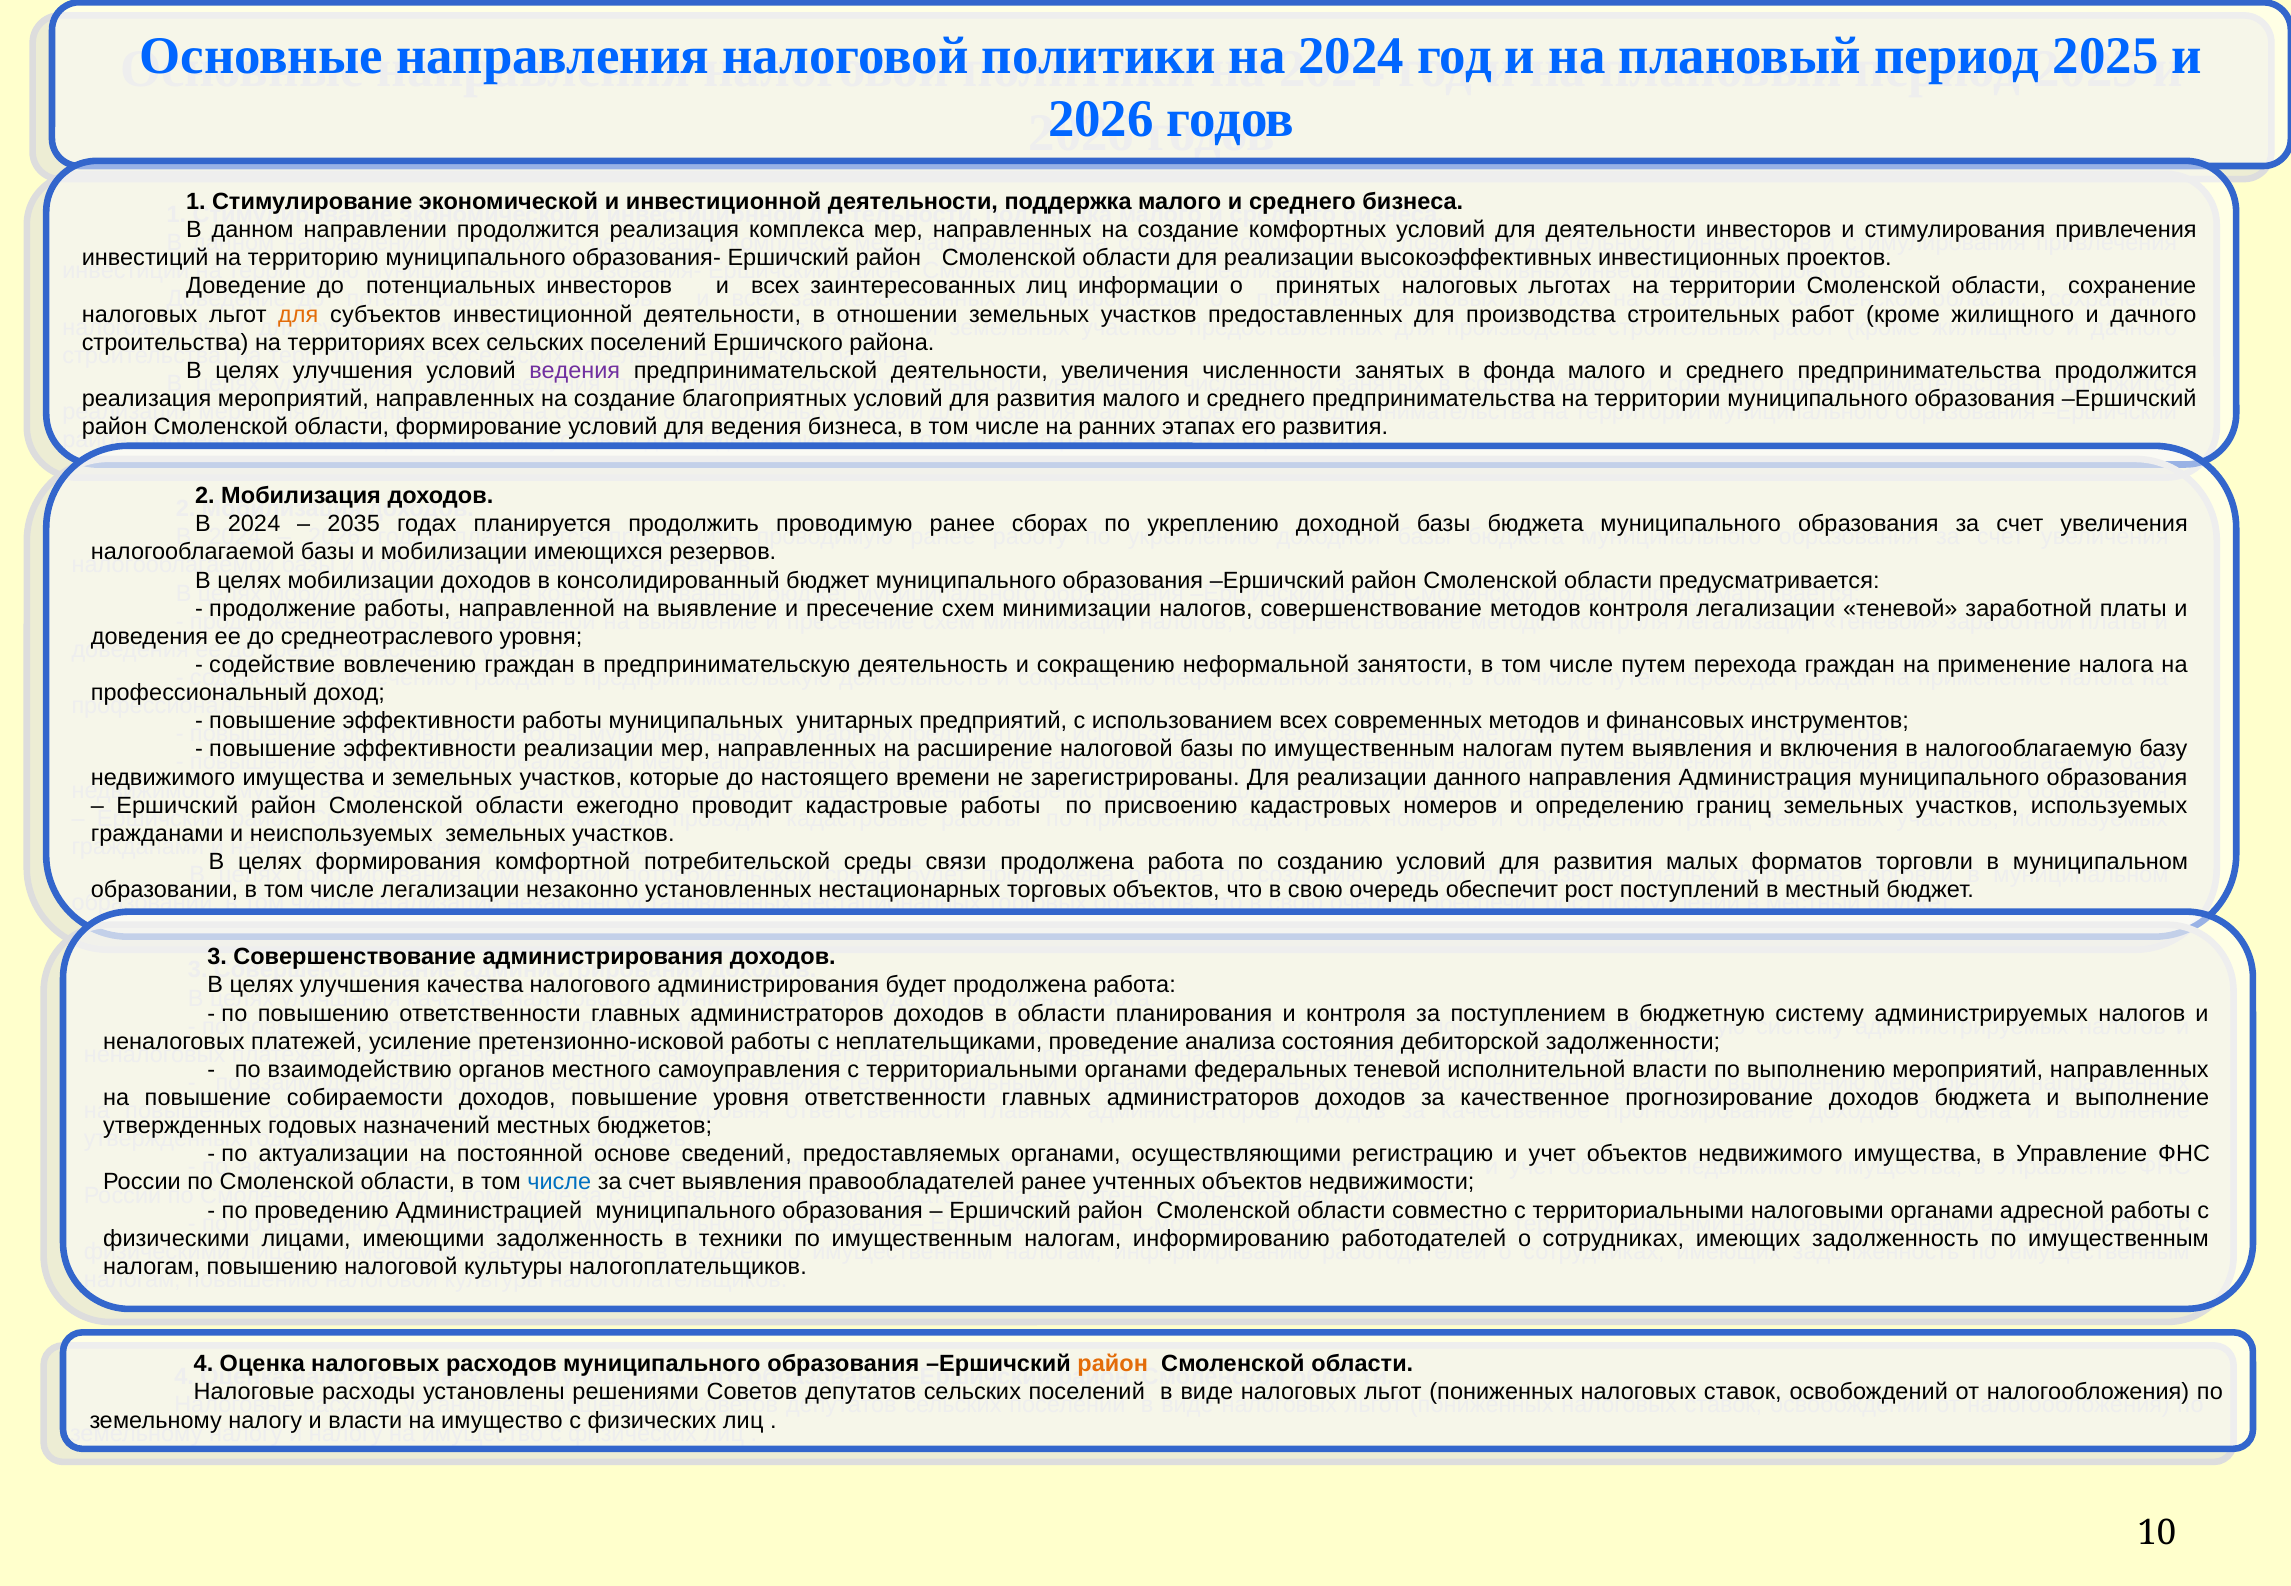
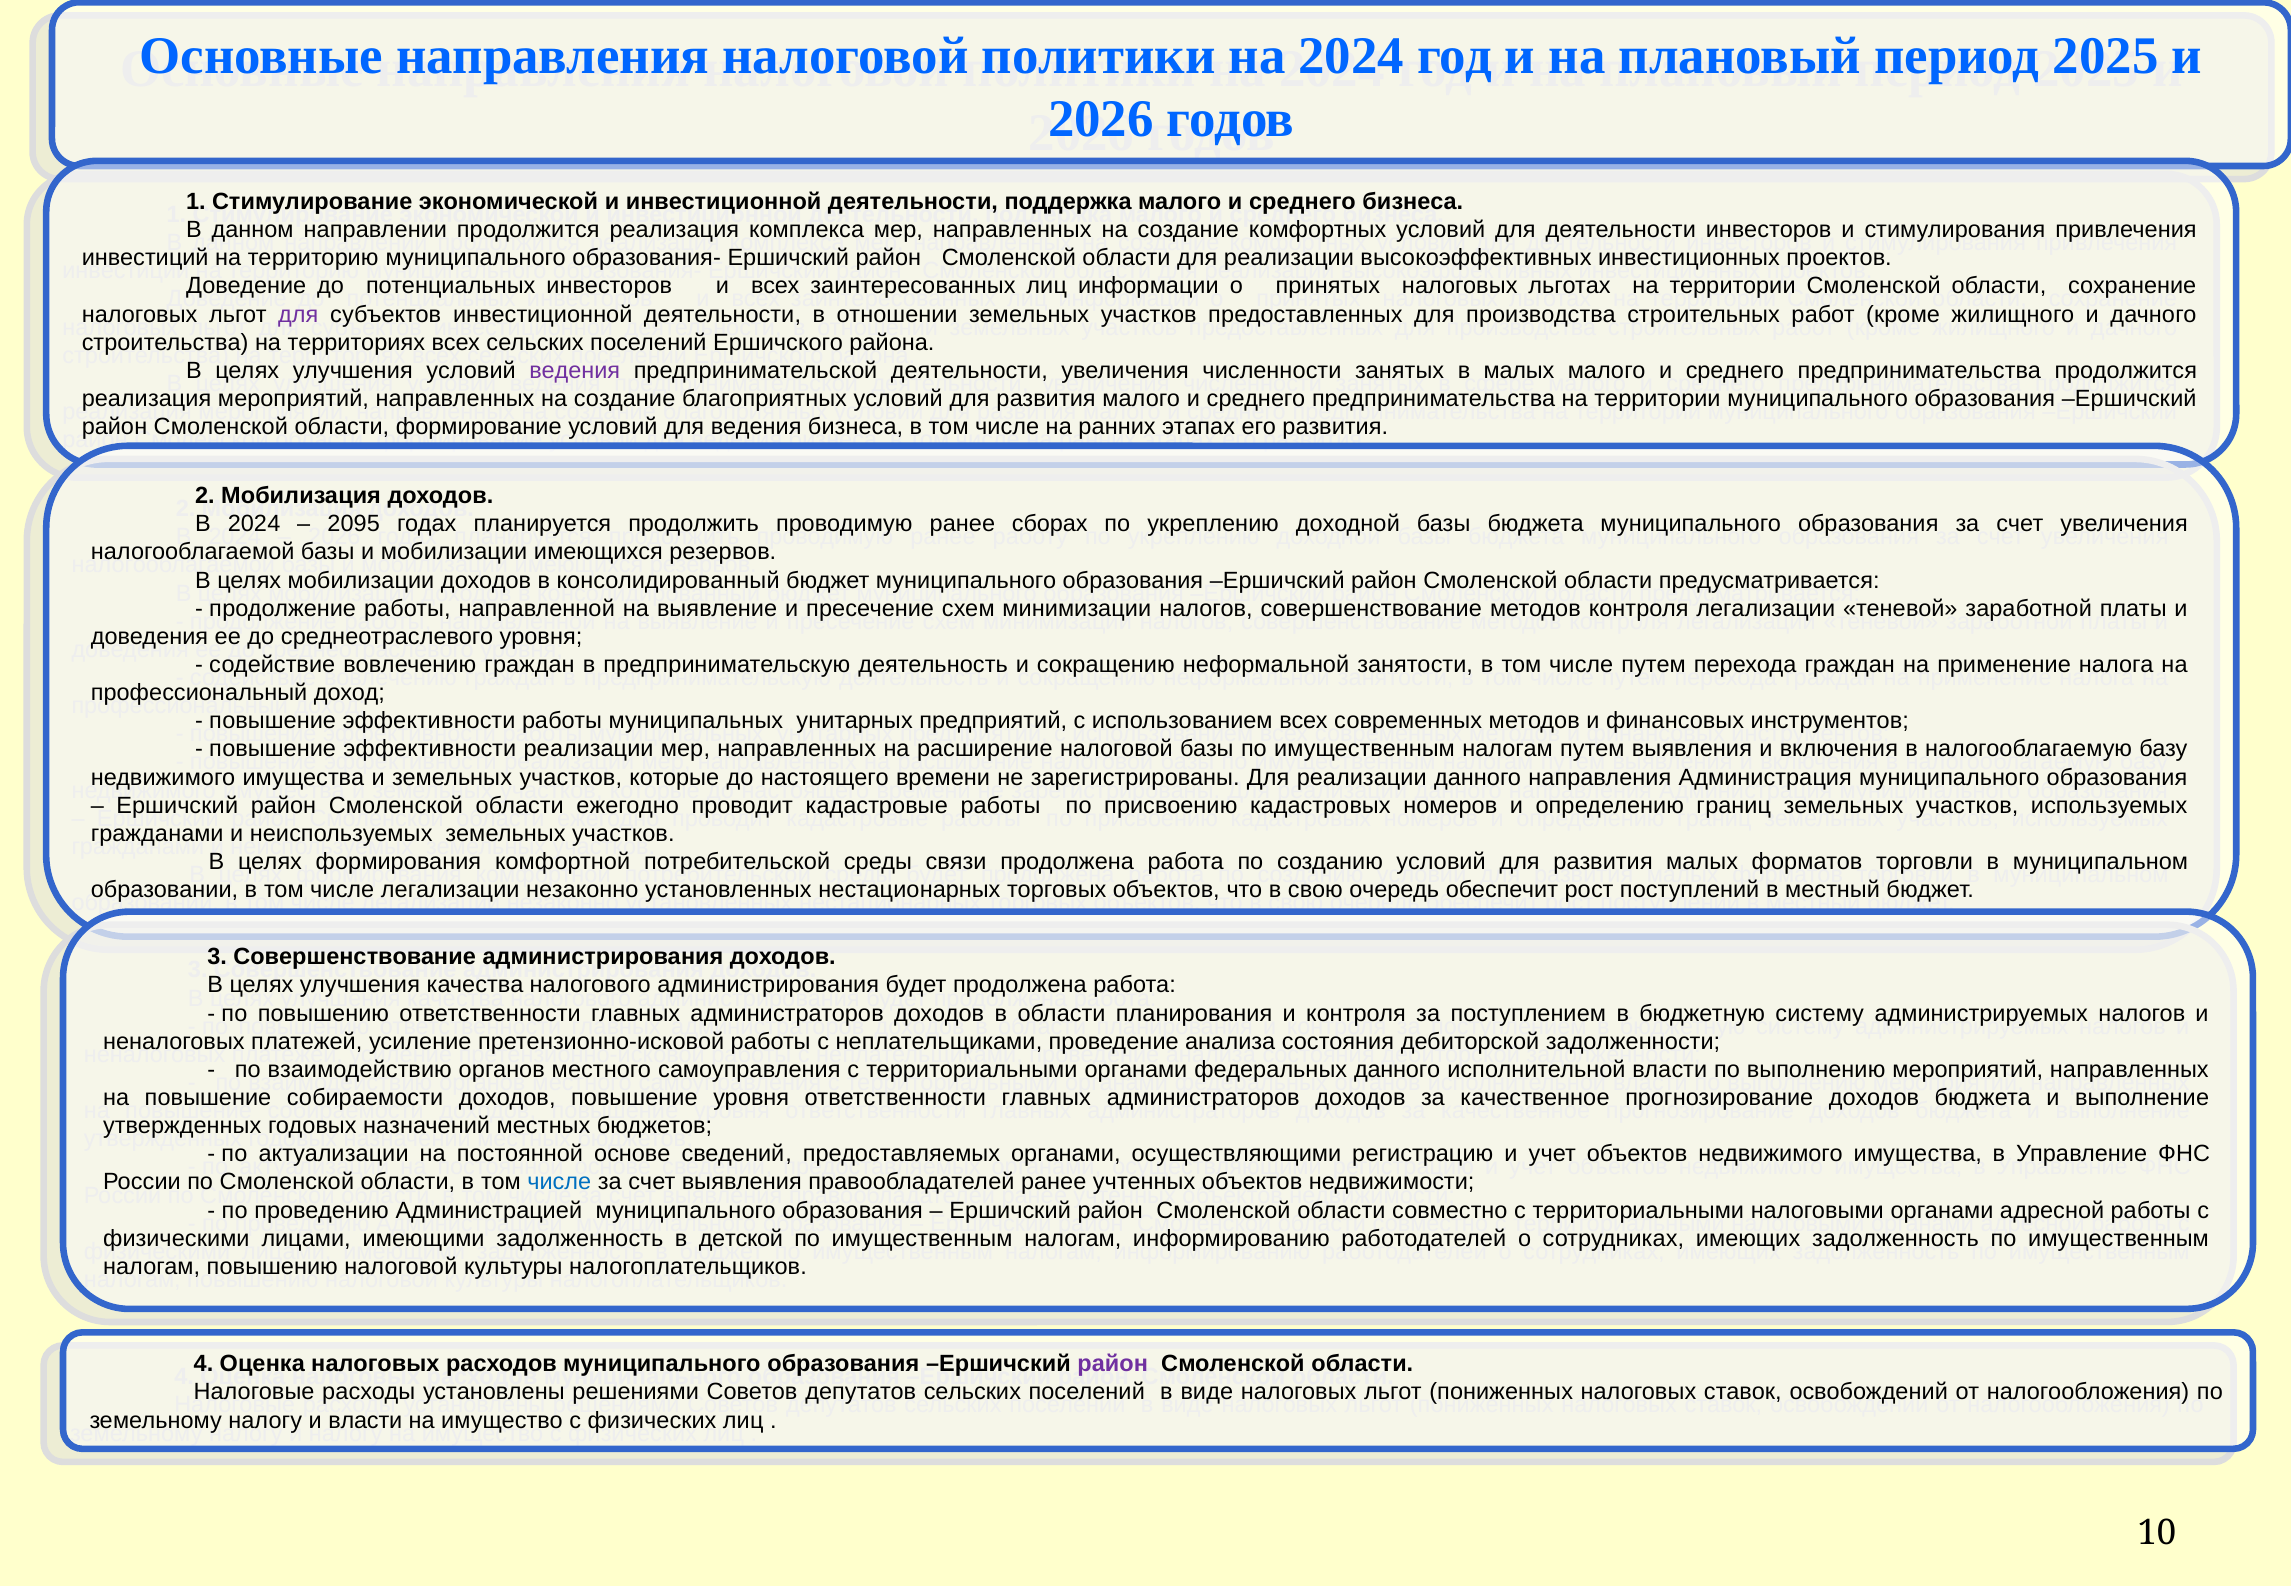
для at (298, 314) colour: orange -> purple
в фонда: фонда -> малых
2035: 2035 -> 2095
теневой at (1397, 1070): теневой -> данного
техники: техники -> детской
район at (1113, 1364) colour: orange -> purple
